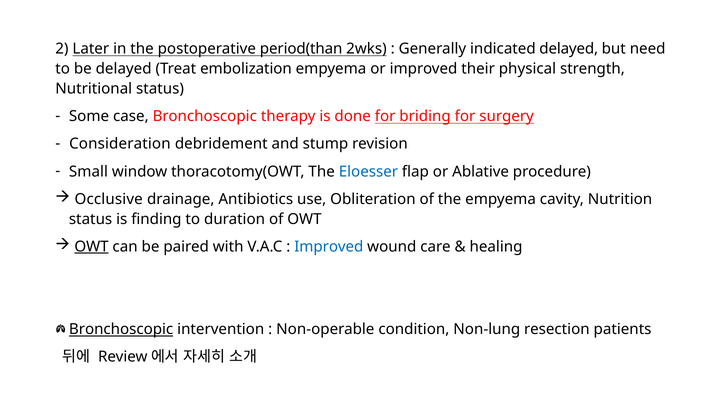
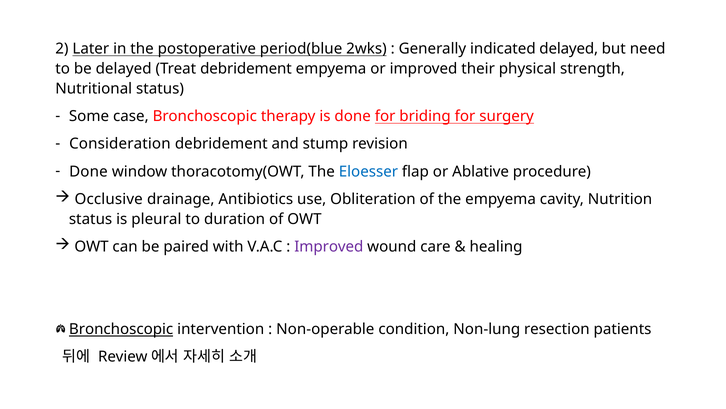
period(than: period(than -> period(blue
Treat embolization: embolization -> debridement
Small at (88, 171): Small -> Done
finding: finding -> pleural
OWT at (91, 246) underline: present -> none
Improved at (329, 246) colour: blue -> purple
